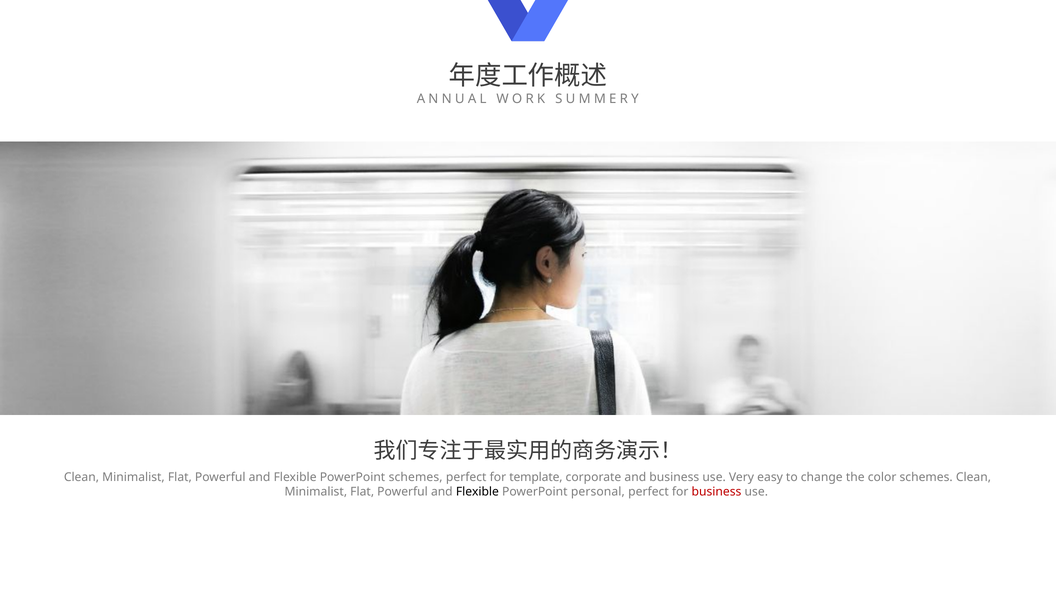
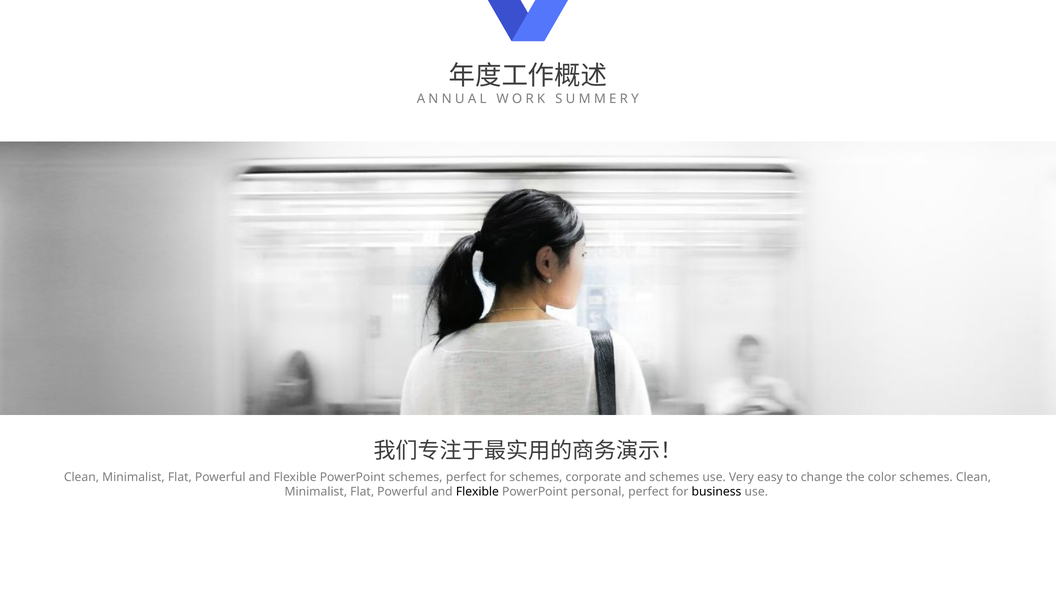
for template: template -> schemes
and business: business -> schemes
business at (717, 492) colour: red -> black
